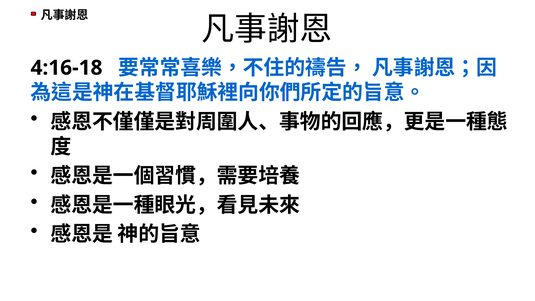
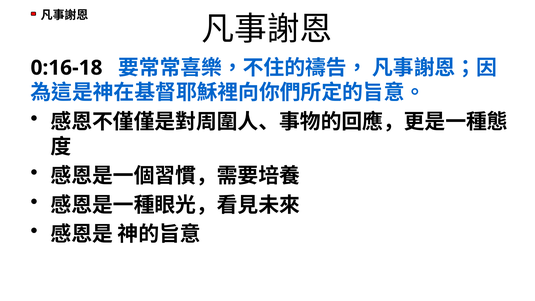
4:16-18: 4:16-18 -> 0:16-18
